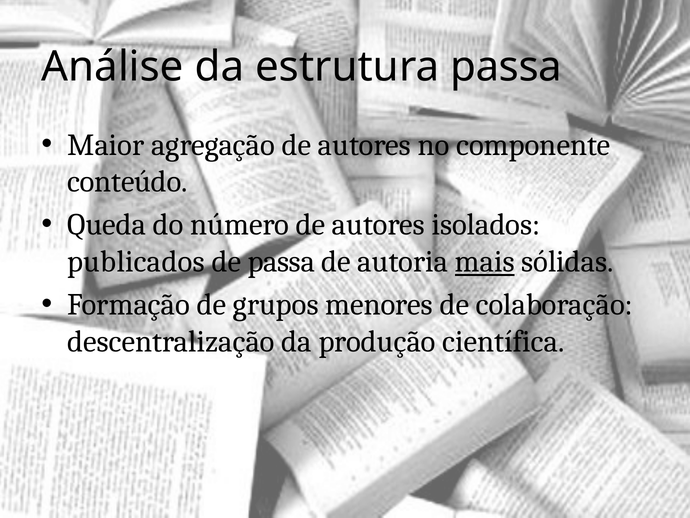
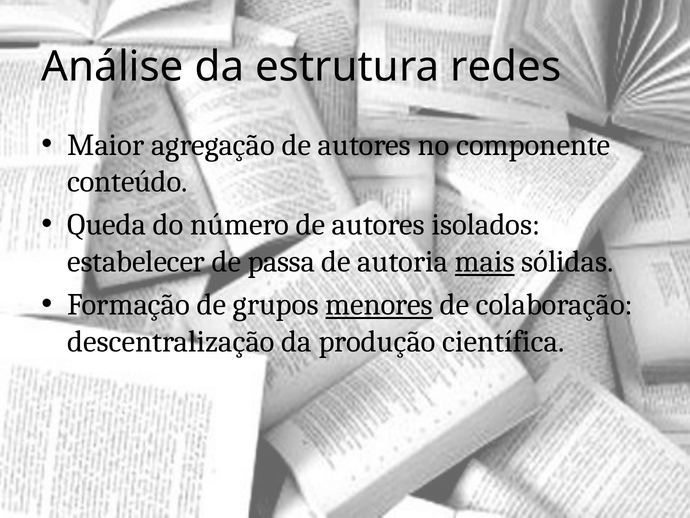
estrutura passa: passa -> redes
publicados: publicados -> estabelecer
menores underline: none -> present
